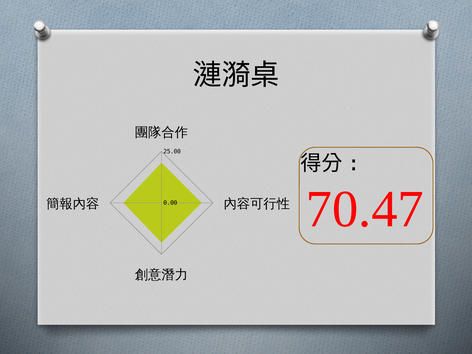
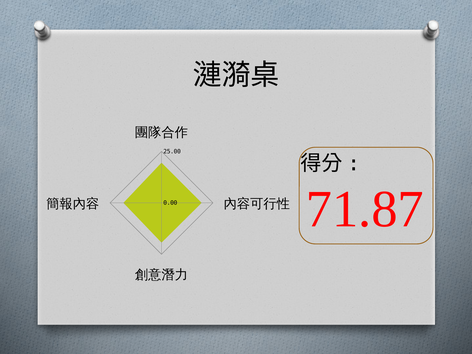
70.47: 70.47 -> 71.87
